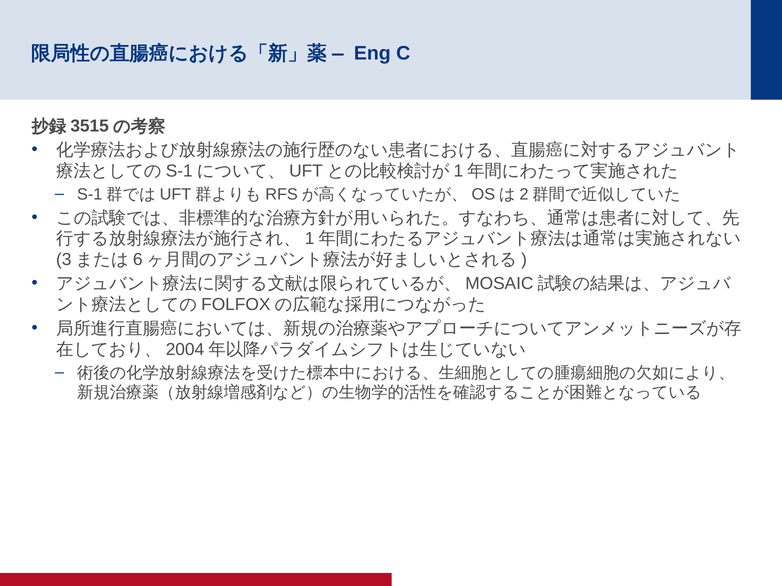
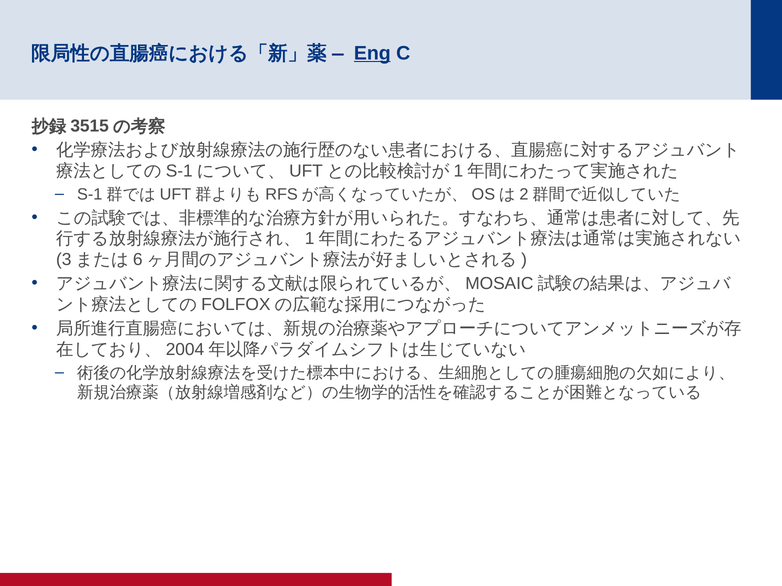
Eng underline: none -> present
